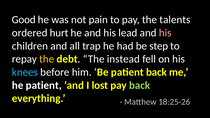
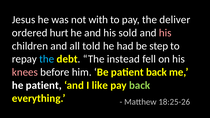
Good: Good -> Jesus
pain: pain -> with
talents: talents -> deliver
lead: lead -> sold
trap: trap -> told
the at (47, 59) colour: yellow -> light blue
knees colour: light blue -> pink
lost: lost -> like
